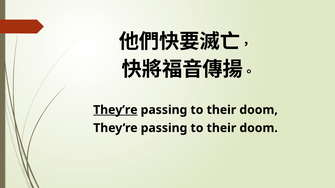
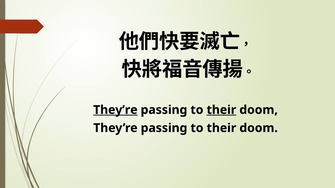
their at (221, 110) underline: none -> present
